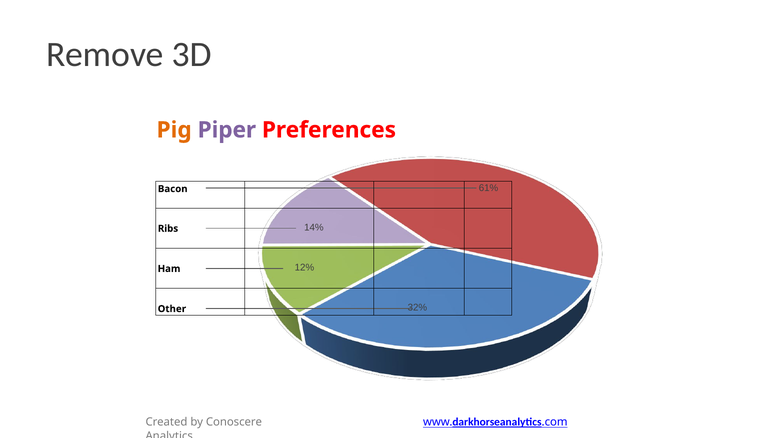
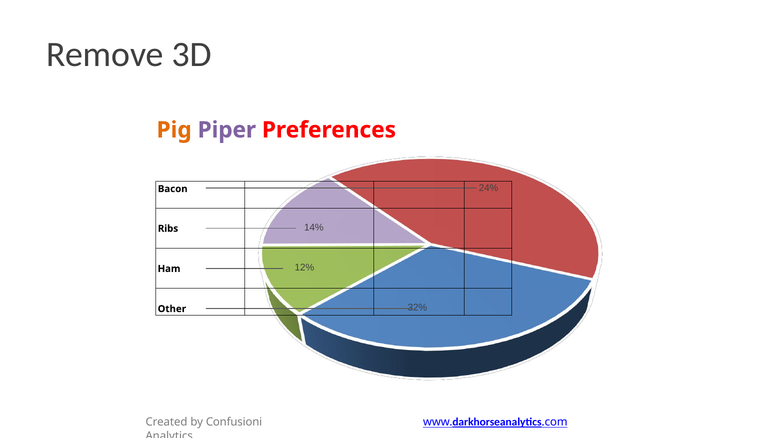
61%: 61% -> 24%
Conoscere: Conoscere -> Confusioni
